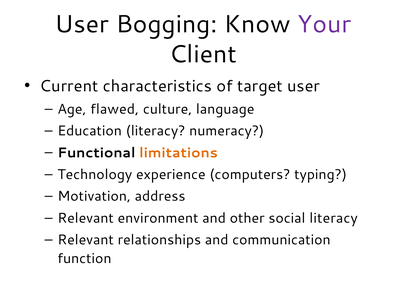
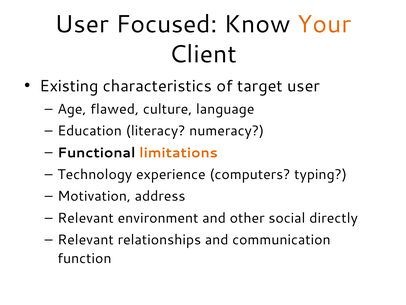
Bogging: Bogging -> Focused
Your colour: purple -> orange
Current: Current -> Existing
social literacy: literacy -> directly
